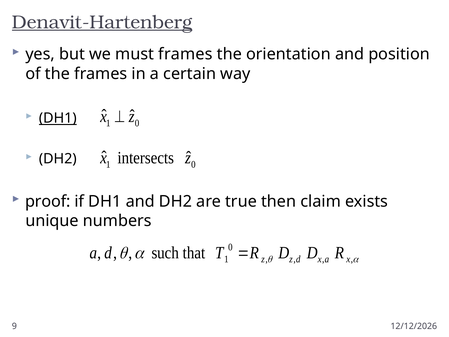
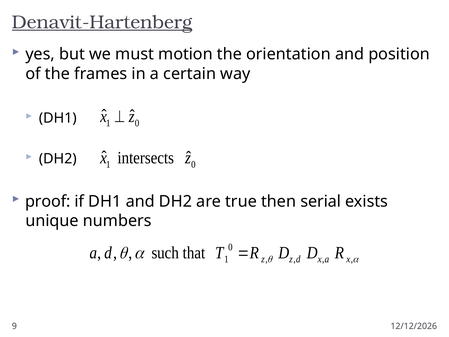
must frames: frames -> motion
DH1 at (58, 118) underline: present -> none
claim: claim -> serial
